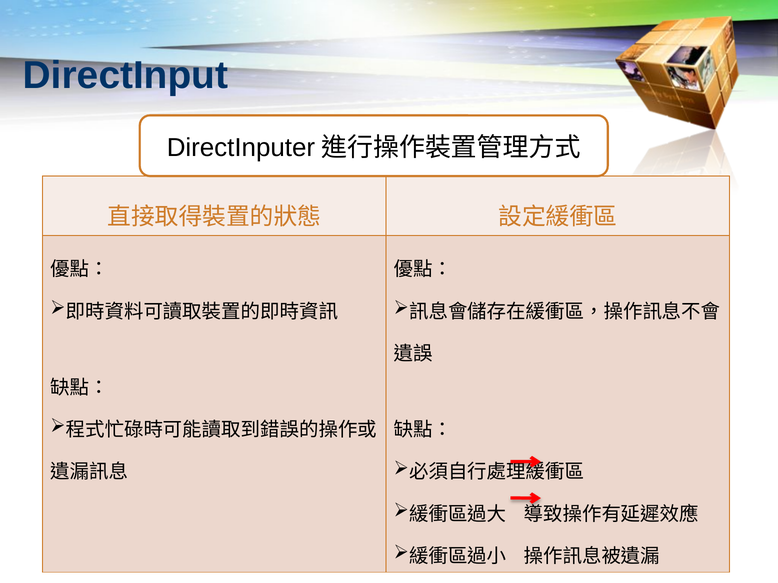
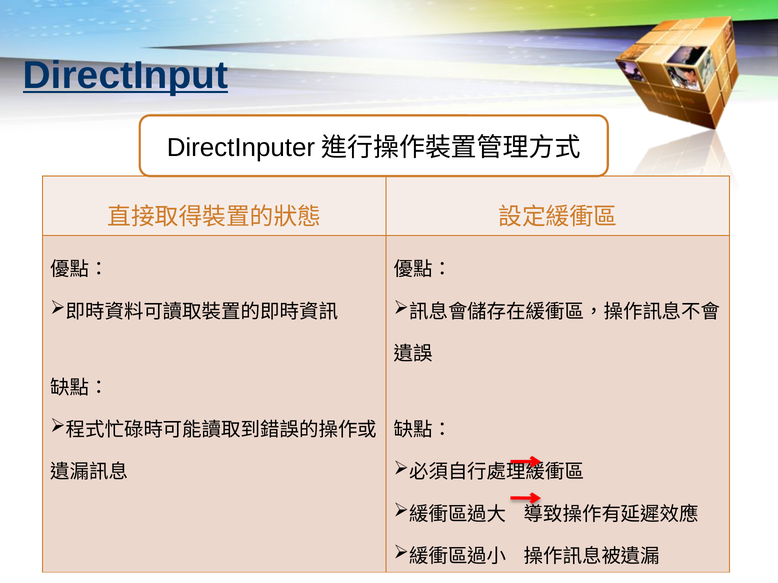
DirectInput underline: none -> present
